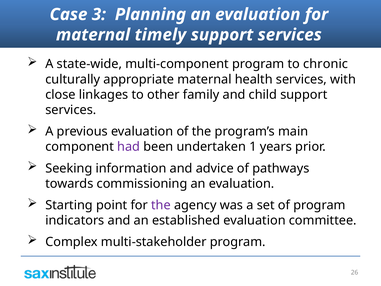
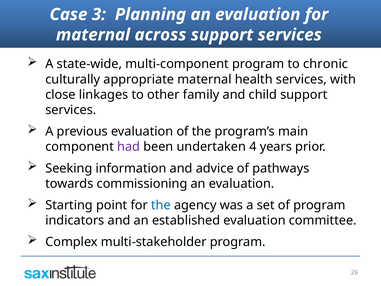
timely: timely -> across
1: 1 -> 4
the at (161, 205) colour: purple -> blue
